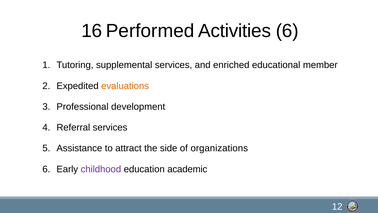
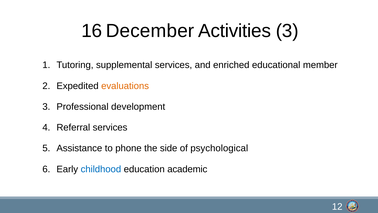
Performed: Performed -> December
Activities 6: 6 -> 3
attract: attract -> phone
organizations: organizations -> psychological
childhood colour: purple -> blue
